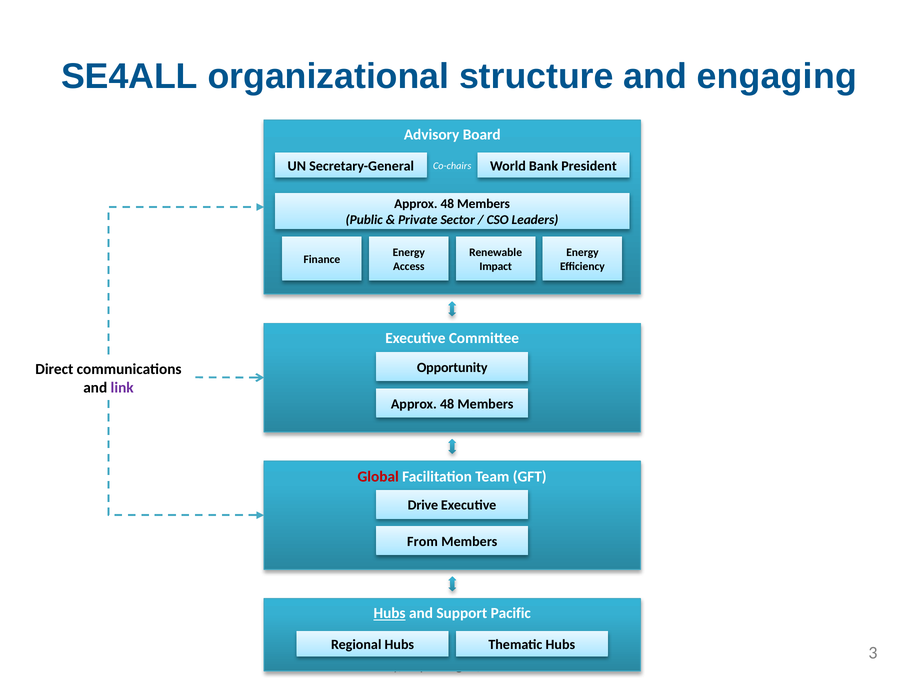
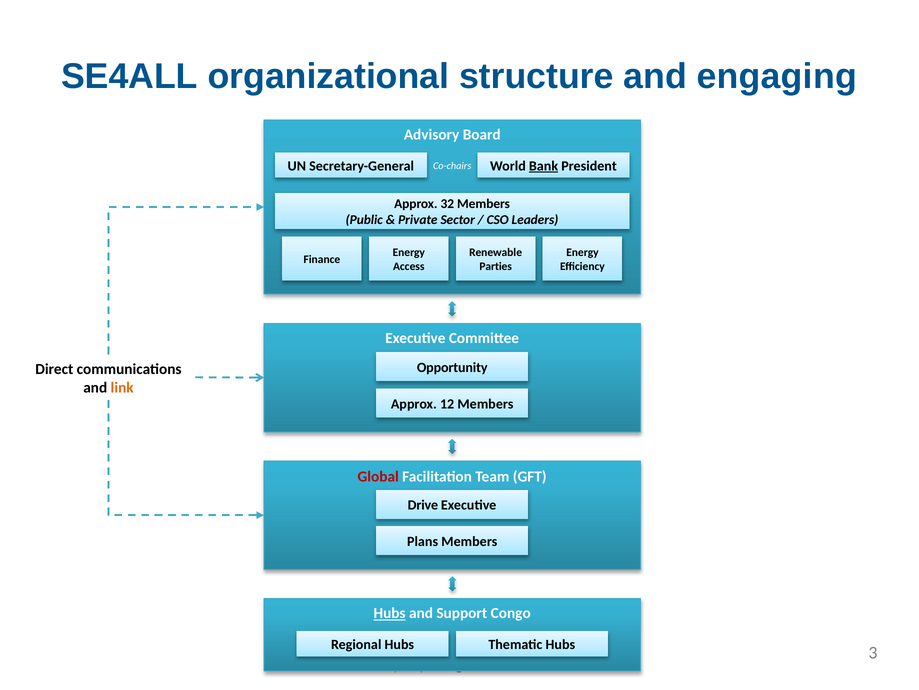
Bank underline: none -> present
48 at (447, 204): 48 -> 32
Impact: Impact -> Parties
link colour: purple -> orange
48 at (447, 403): 48 -> 12
From: From -> Plans
Pacific: Pacific -> Congo
